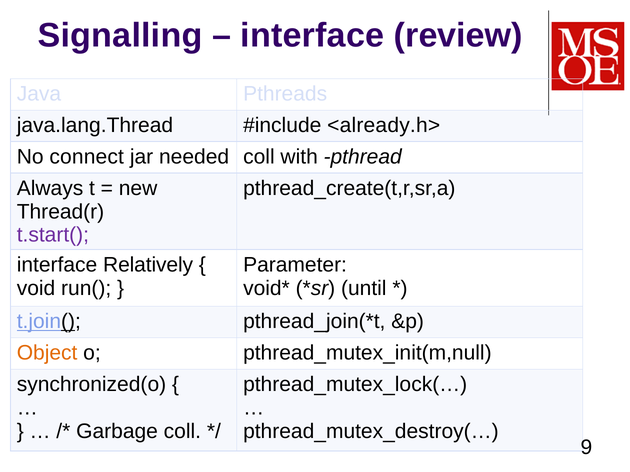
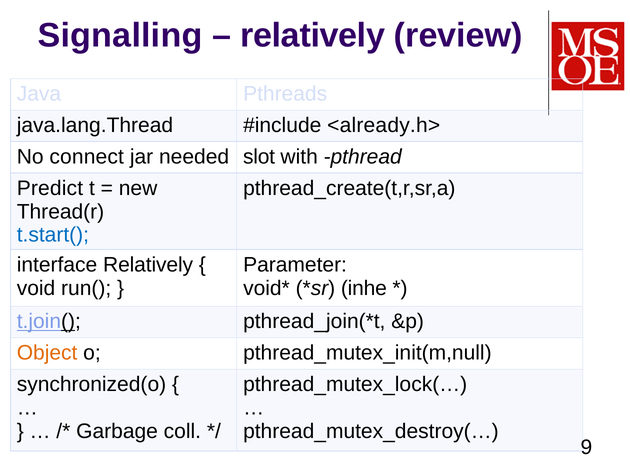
interface at (312, 35): interface -> relatively
needed coll: coll -> slot
Always: Always -> Predict
t.start( colour: purple -> blue
until: until -> inhe
